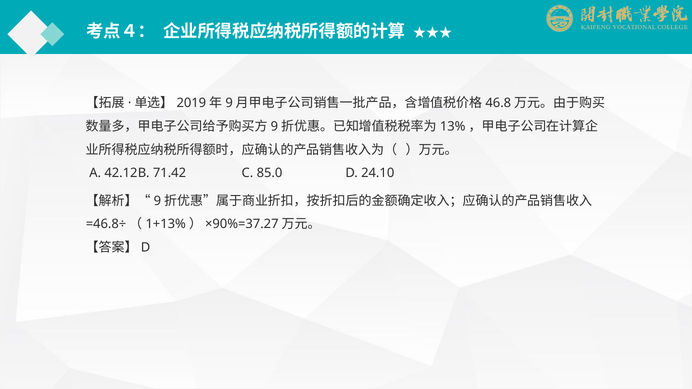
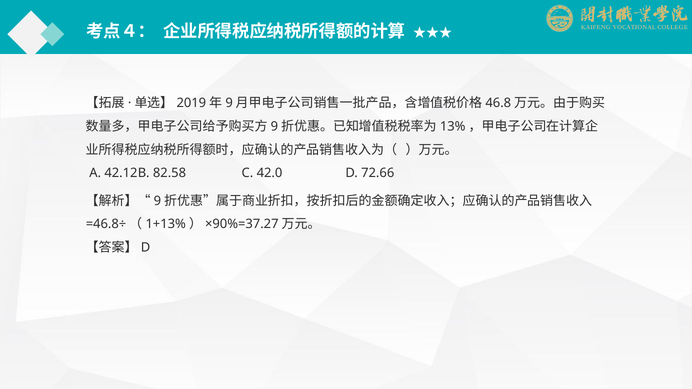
71.42: 71.42 -> 82.58
85.0: 85.0 -> 42.0
24.10: 24.10 -> 72.66
